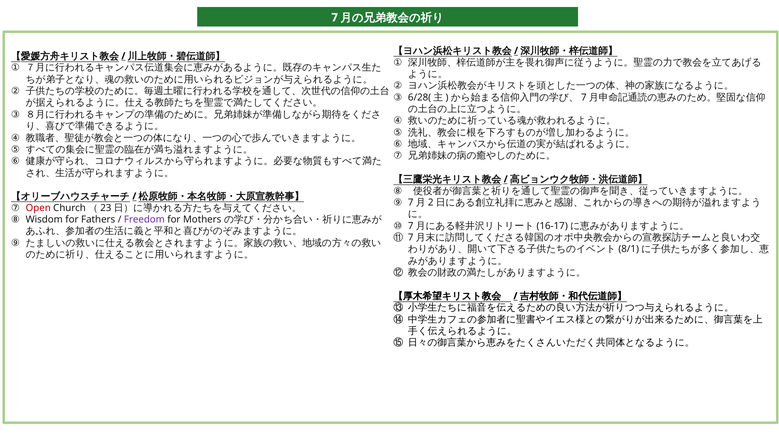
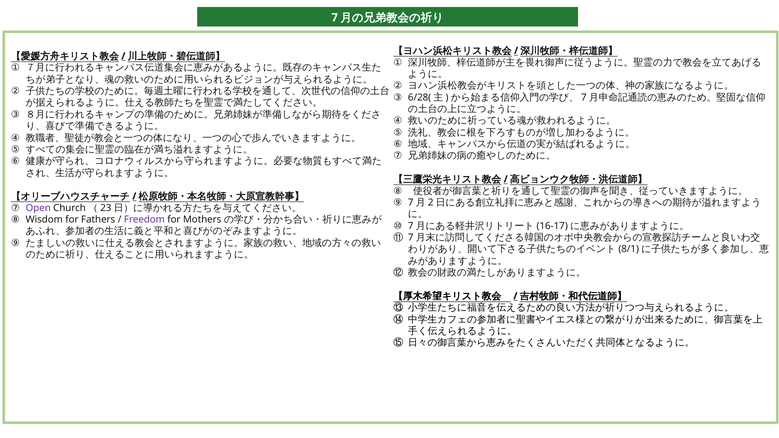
Open colour: red -> purple
